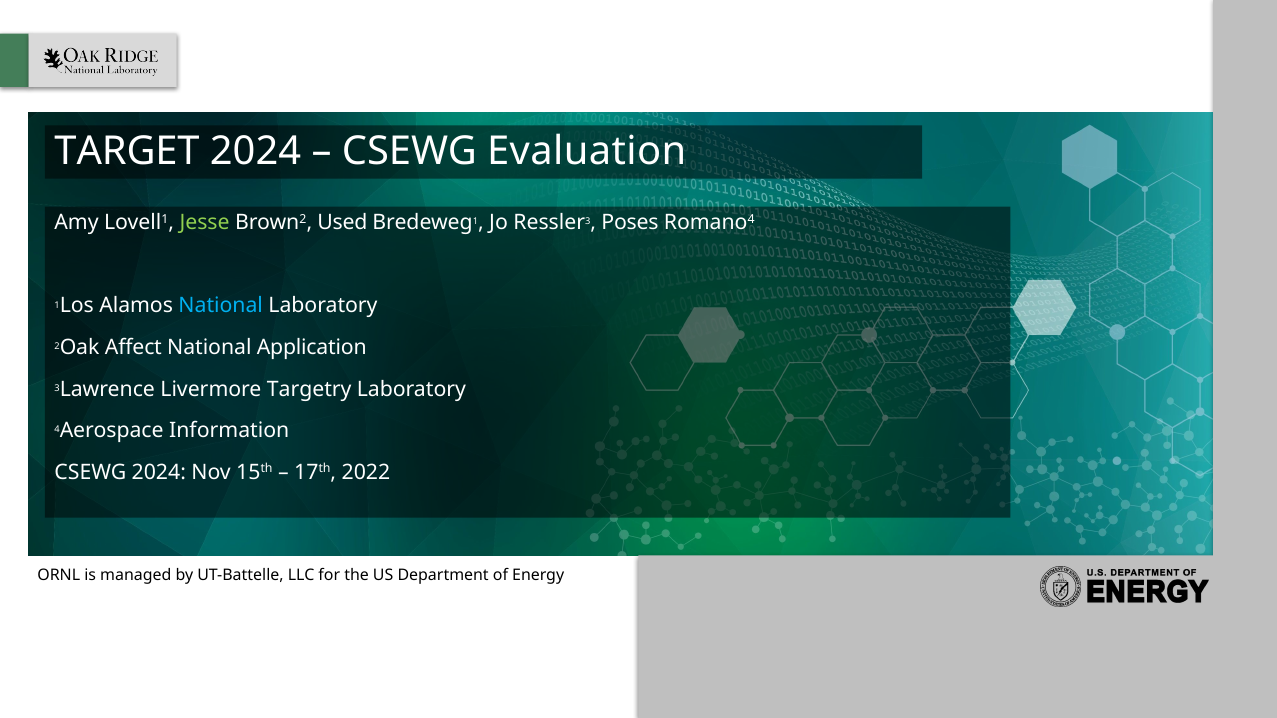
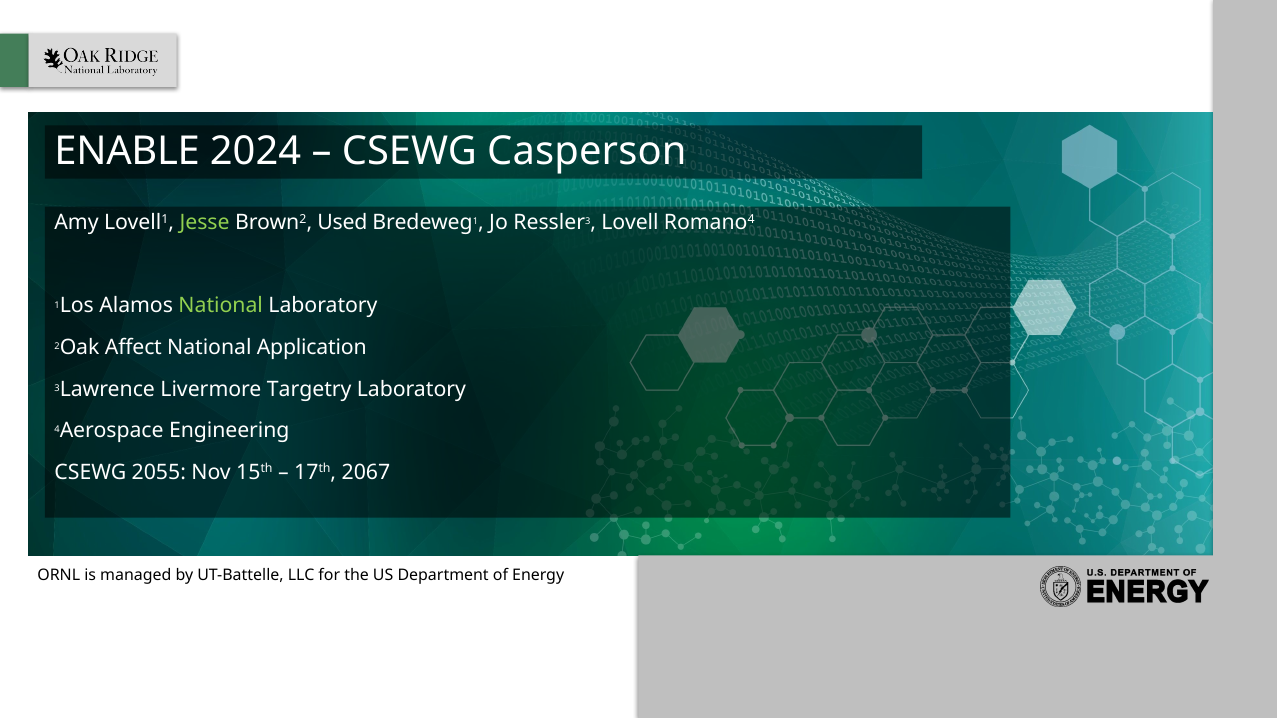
TARGET: TARGET -> ENABLE
Evaluation: Evaluation -> Casperson
Poses: Poses -> Lovell
National at (221, 306) colour: light blue -> light green
Information: Information -> Engineering
CSEWG 2024: 2024 -> 2055
2022: 2022 -> 2067
